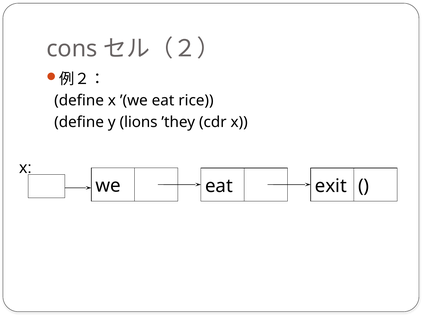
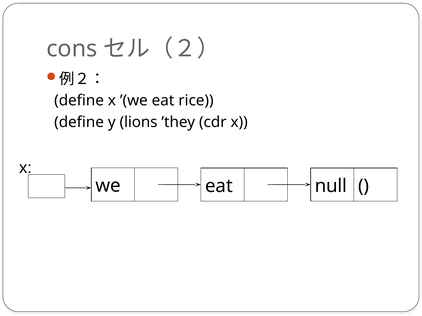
exit: exit -> null
